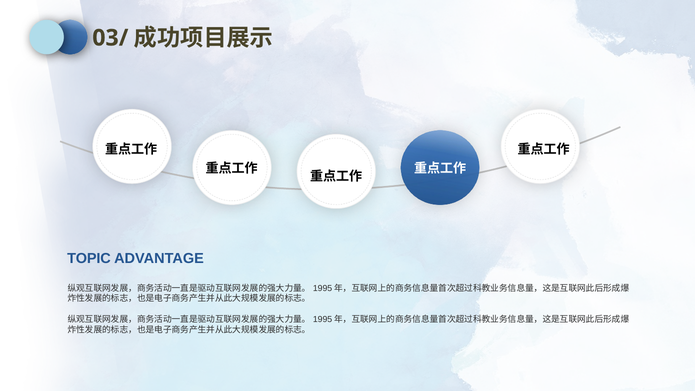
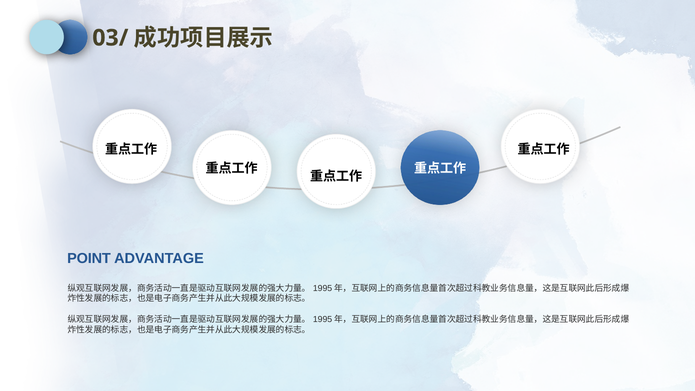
TOPIC: TOPIC -> POINT
